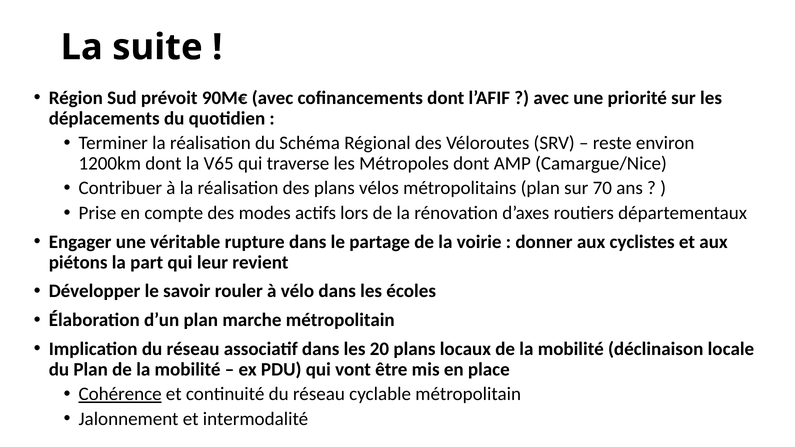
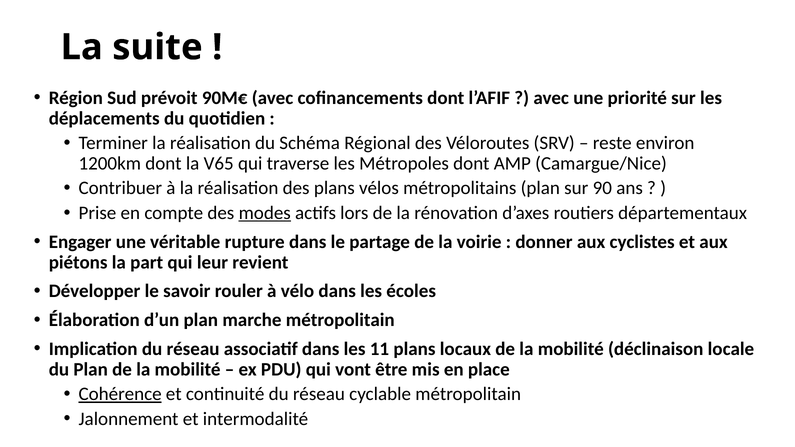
70: 70 -> 90
modes underline: none -> present
20: 20 -> 11
